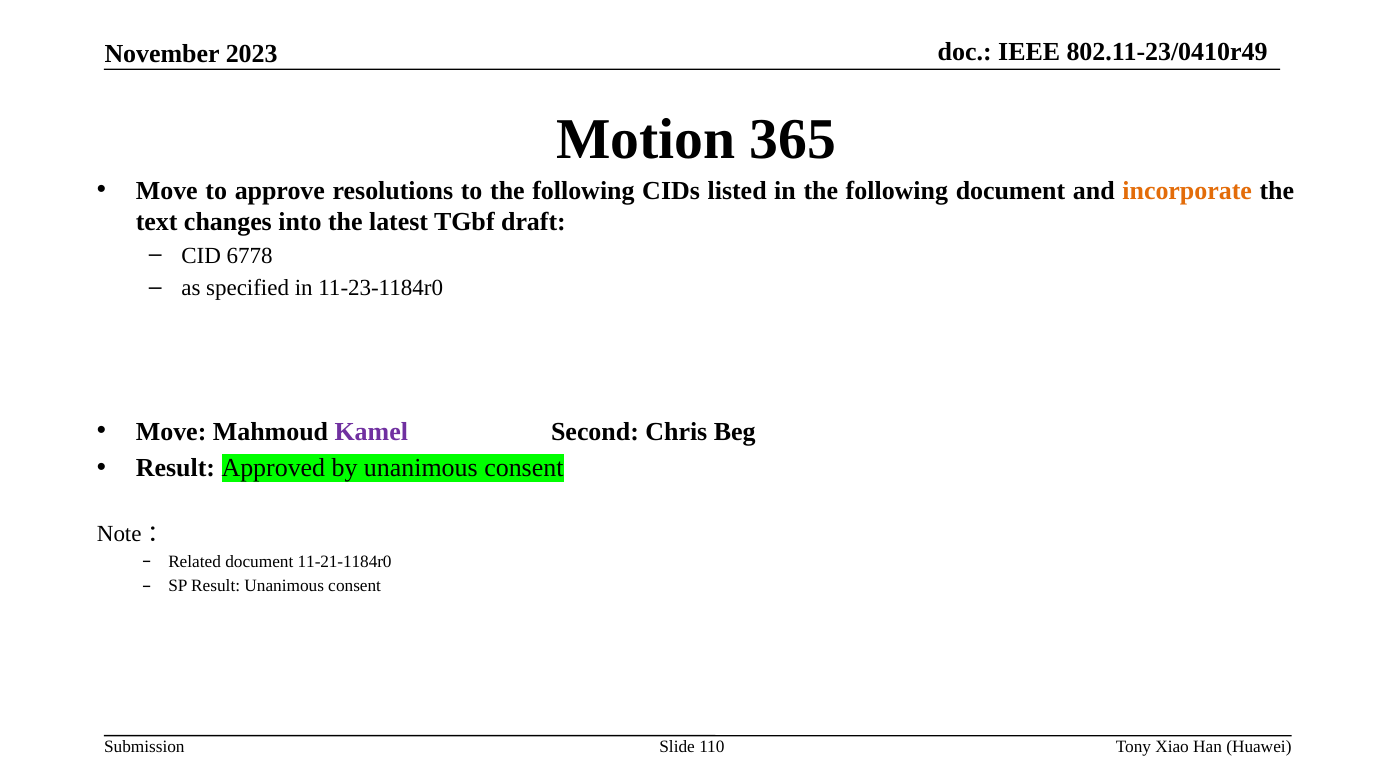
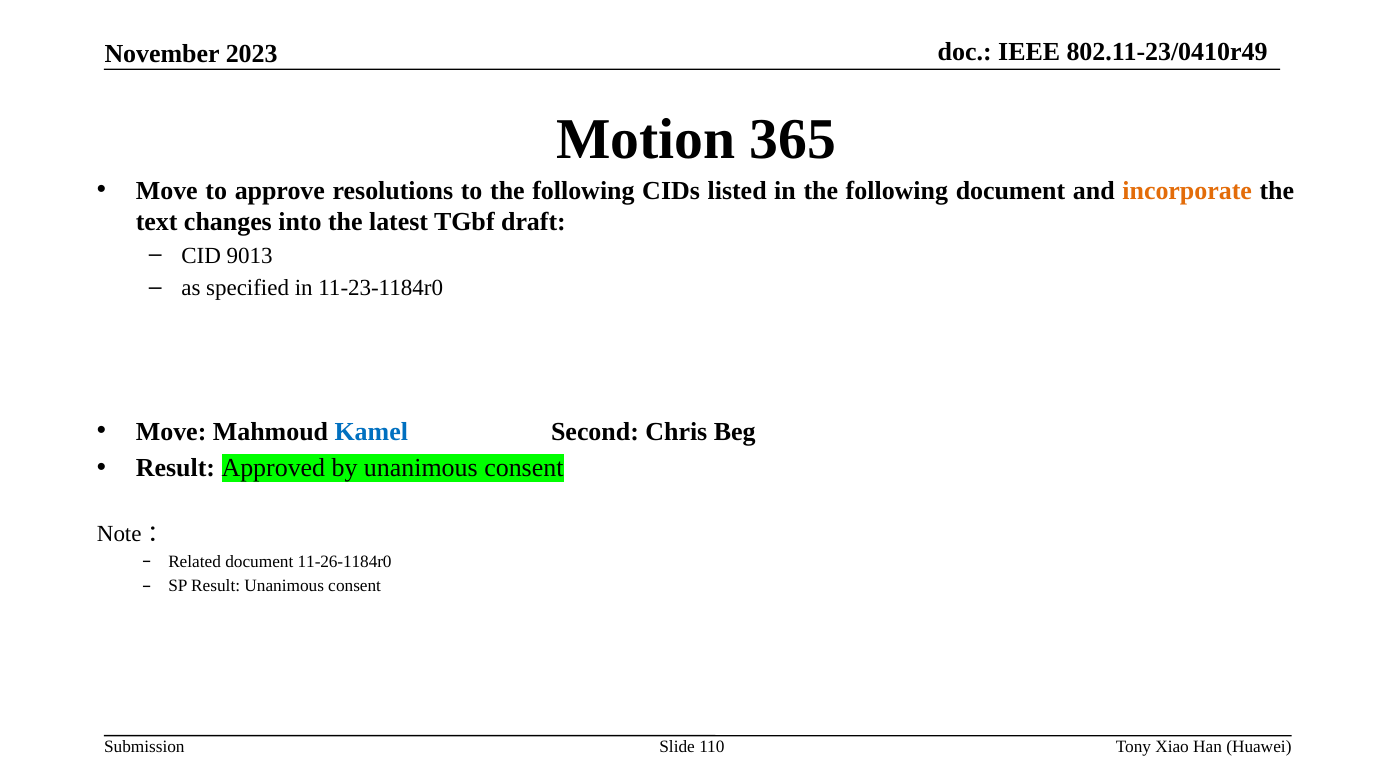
6778: 6778 -> 9013
Kamel colour: purple -> blue
11-21-1184r0: 11-21-1184r0 -> 11-26-1184r0
